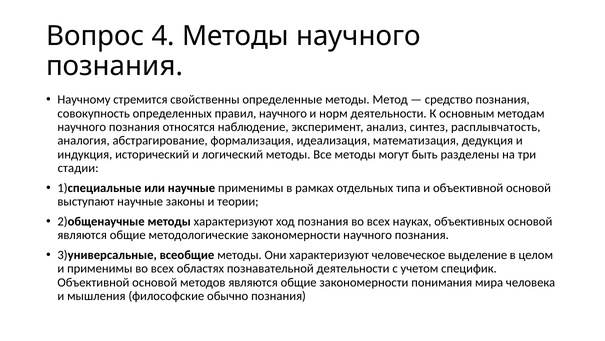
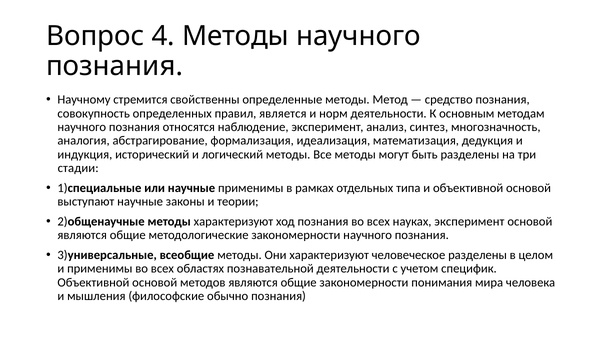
правил научного: научного -> является
расплывчатость: расплывчатость -> многозначность
науках объективных: объективных -> эксперимент
человеческое выделение: выделение -> разделены
